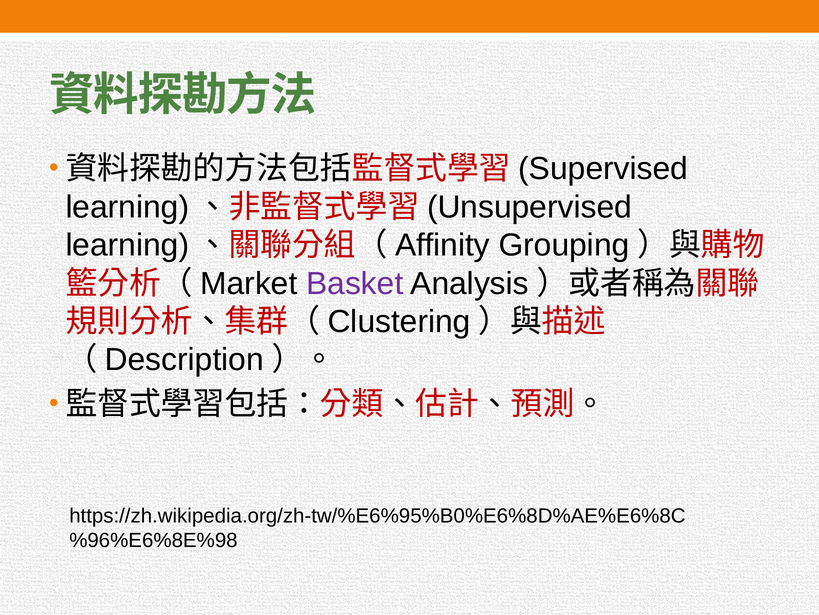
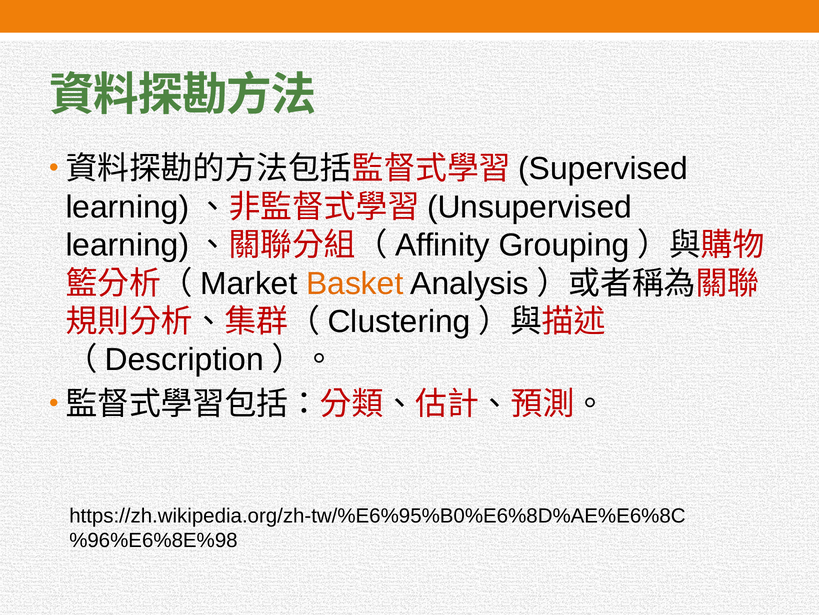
Basket colour: purple -> orange
